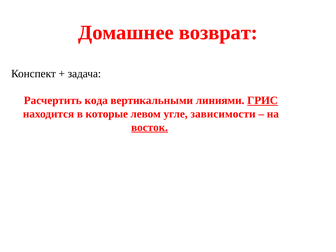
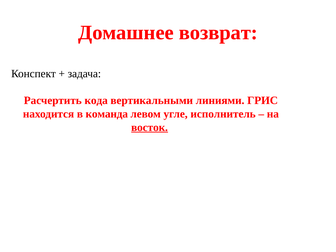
ГРИС underline: present -> none
которые: которые -> команда
зависимости: зависимости -> исполнитель
